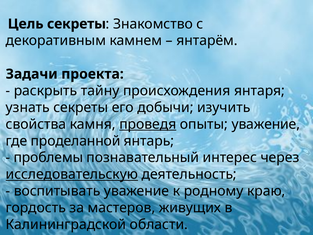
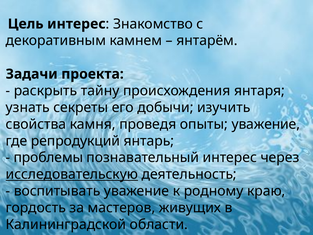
Цель секреты: секреты -> интерес
проведя underline: present -> none
проделанной: проделанной -> репродукций
